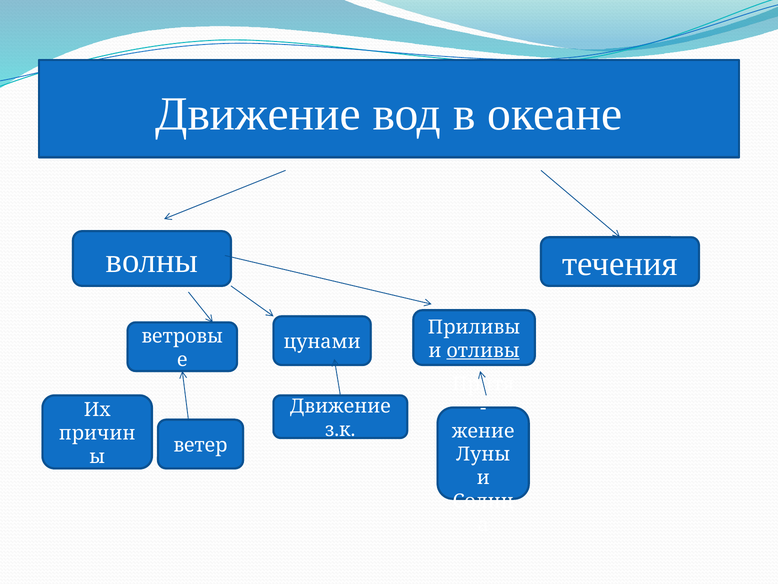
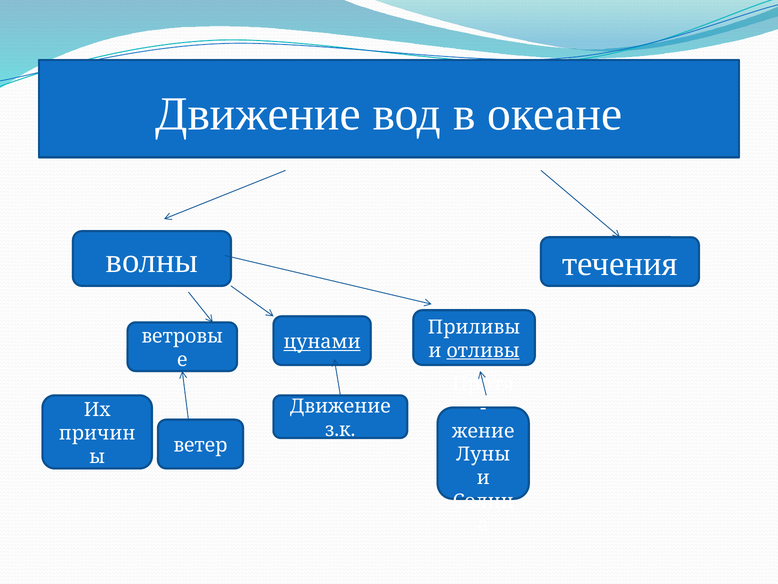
цунами underline: none -> present
